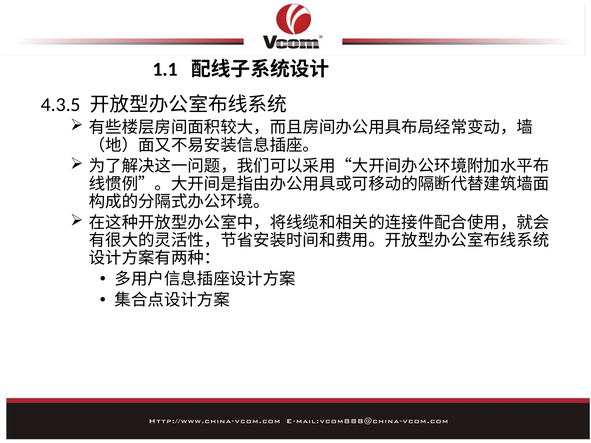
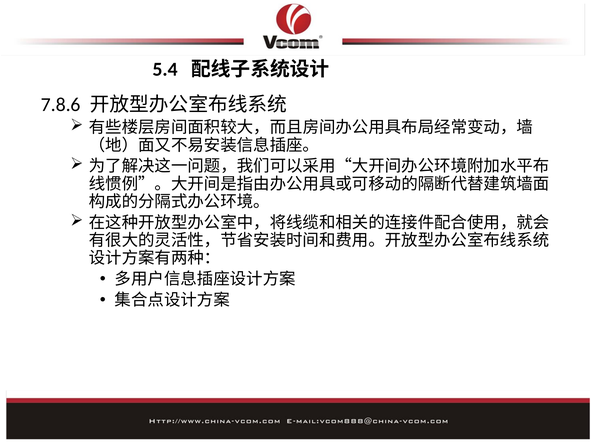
1.1: 1.1 -> 5.4
4.3.5: 4.3.5 -> 7.8.6
